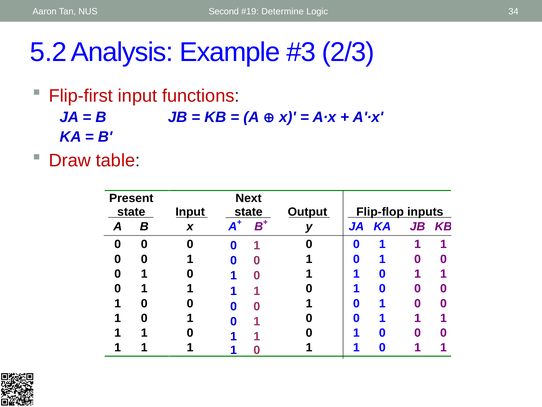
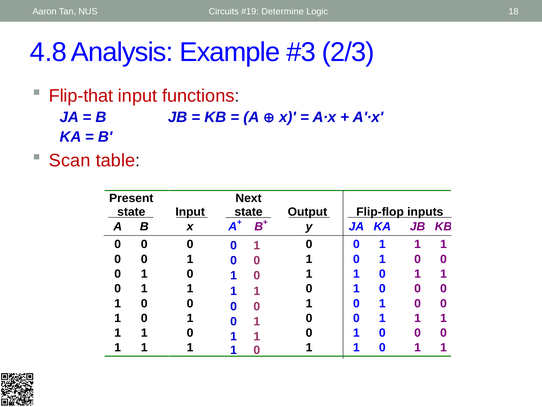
Second: Second -> Circuits
34: 34 -> 18
5.2: 5.2 -> 4.8
Flip-first: Flip-first -> Flip-that
Draw: Draw -> Scan
